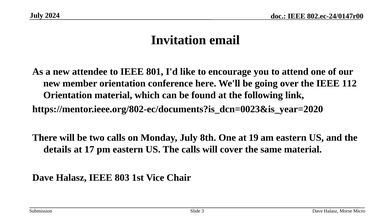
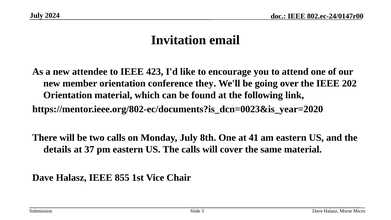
801: 801 -> 423
here: here -> they
112: 112 -> 202
19: 19 -> 41
17: 17 -> 37
803: 803 -> 855
